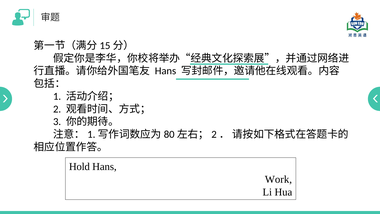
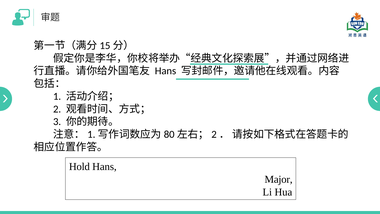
Work: Work -> Major
